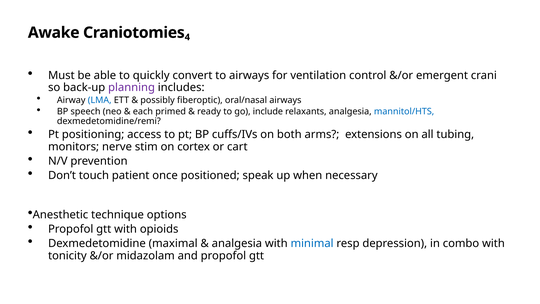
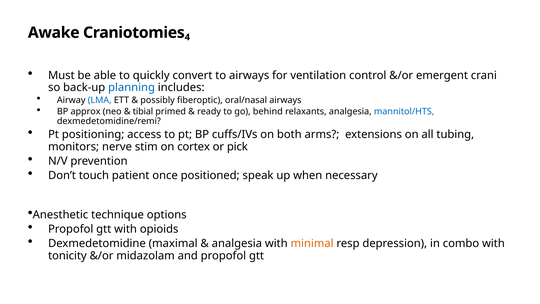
planning colour: purple -> blue
speech: speech -> approx
each: each -> tibial
include: include -> behind
cart: cart -> pick
minimal colour: blue -> orange
